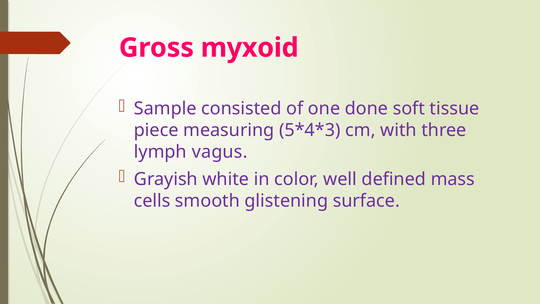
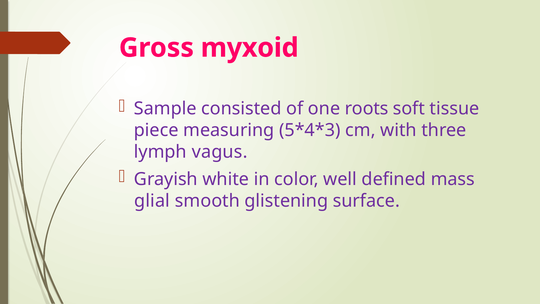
done: done -> roots
cells: cells -> glial
